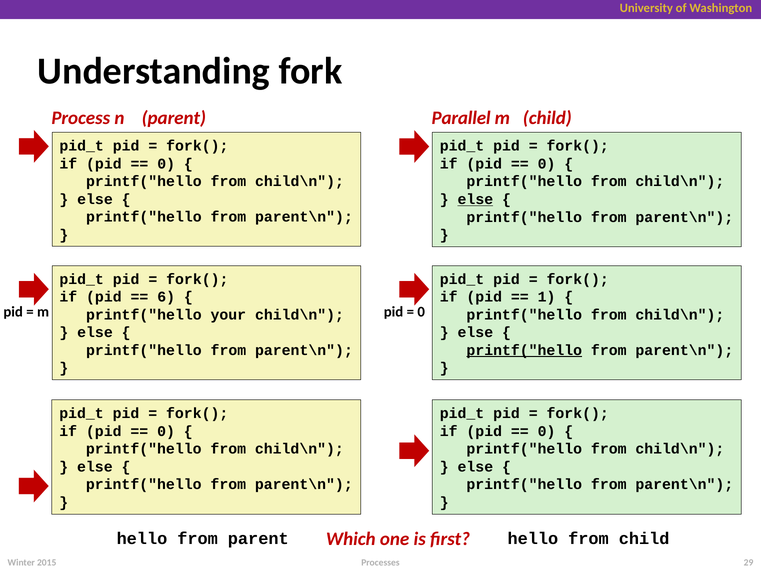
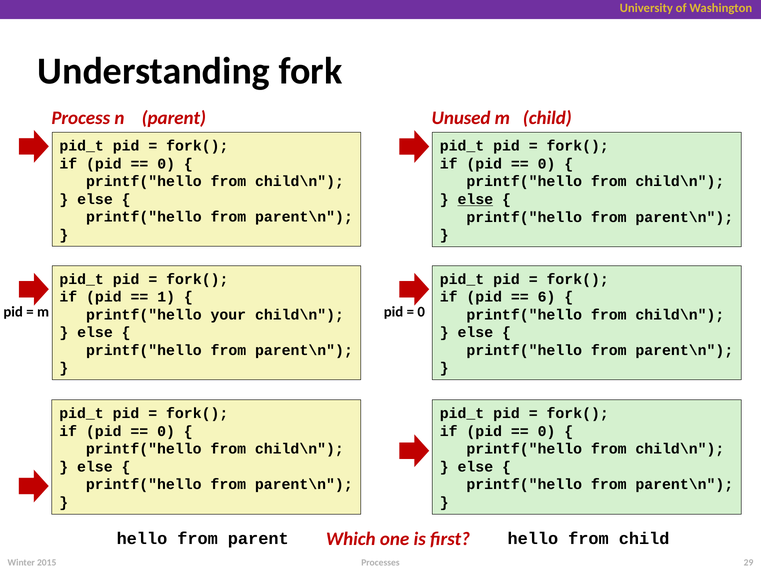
Parallel: Parallel -> Unused
6: 6 -> 1
1: 1 -> 6
printf("hello at (524, 350) underline: present -> none
